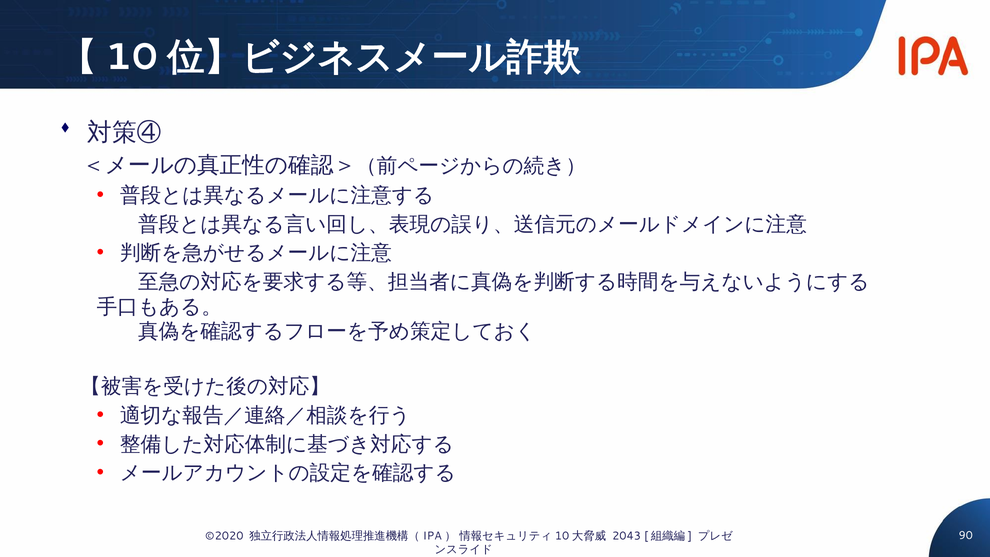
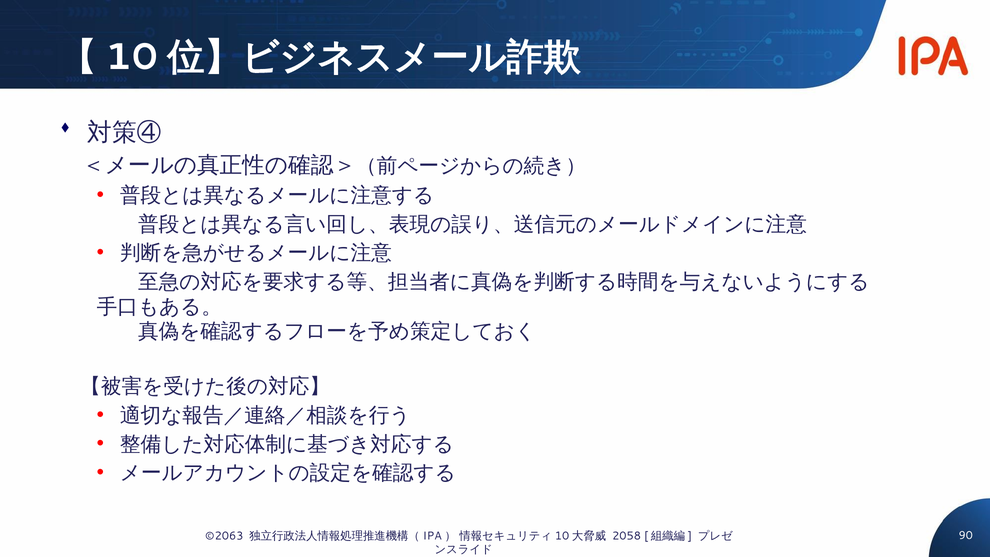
©2020: ©2020 -> ©2063
2043: 2043 -> 2058
